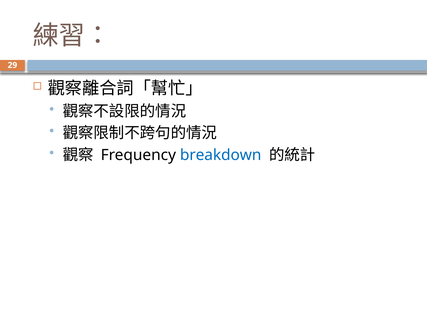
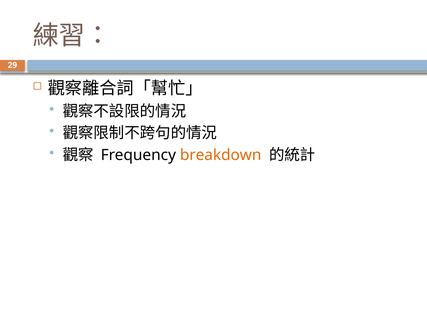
breakdown colour: blue -> orange
